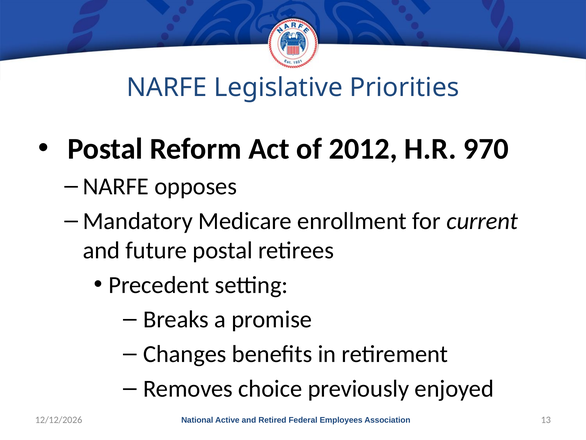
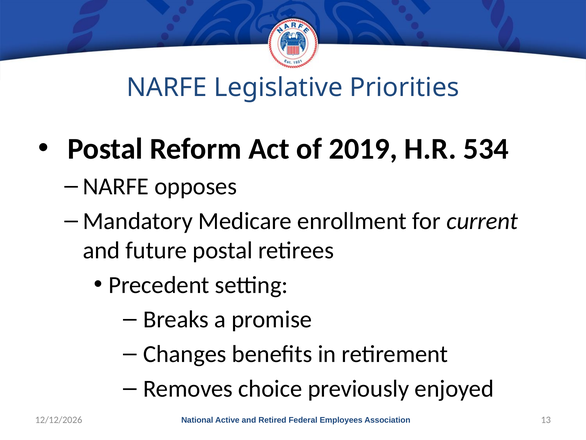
2012: 2012 -> 2019
970: 970 -> 534
